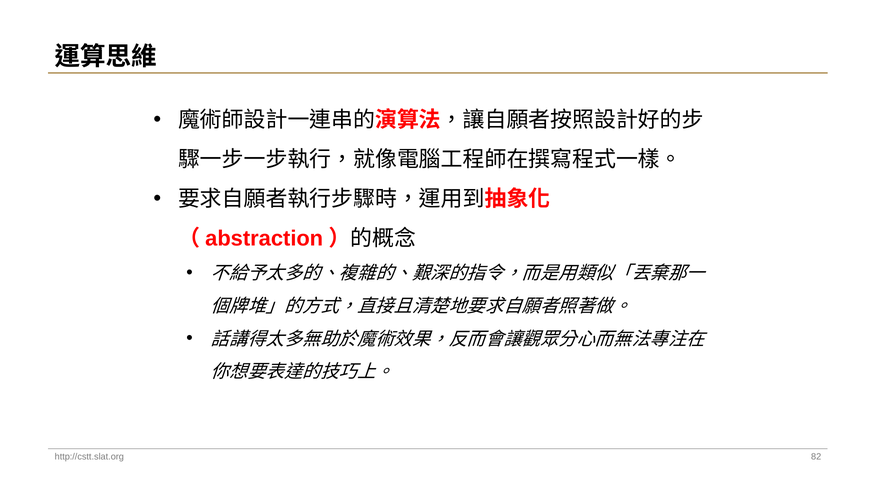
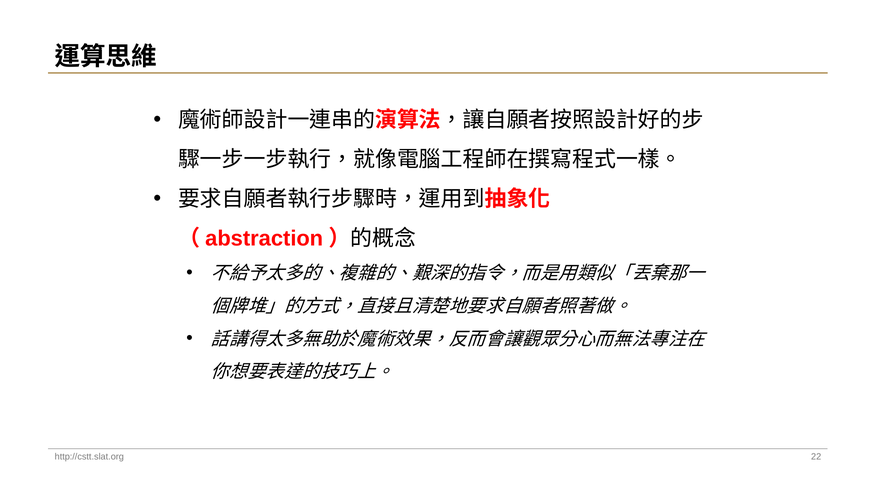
82: 82 -> 22
